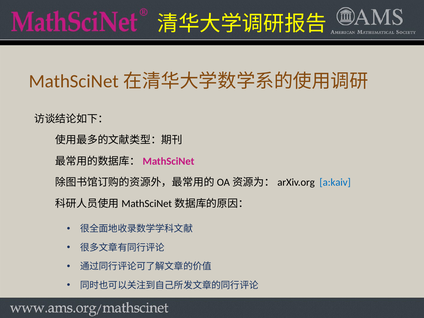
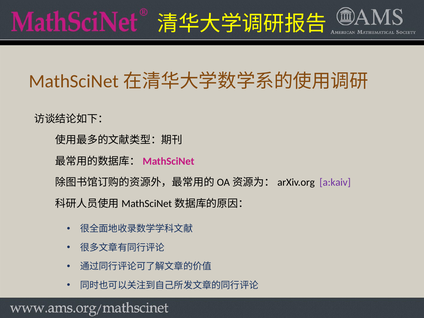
a:kaiv colour: blue -> purple
